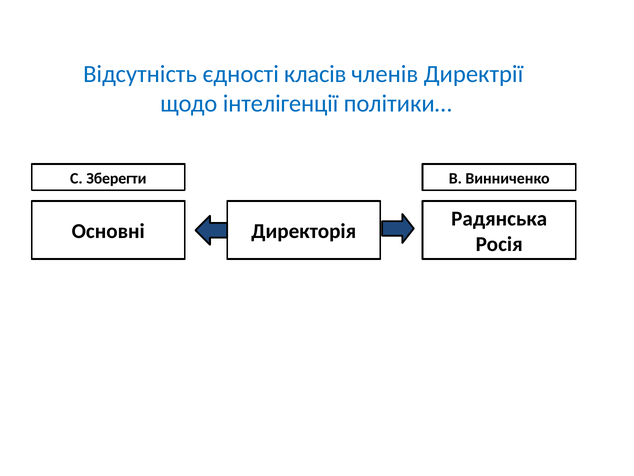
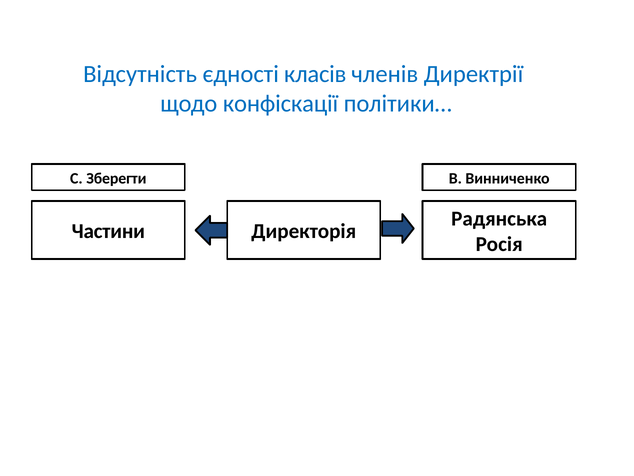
інтелігенції: інтелігенції -> конфіскації
Основні: Основні -> Частини
